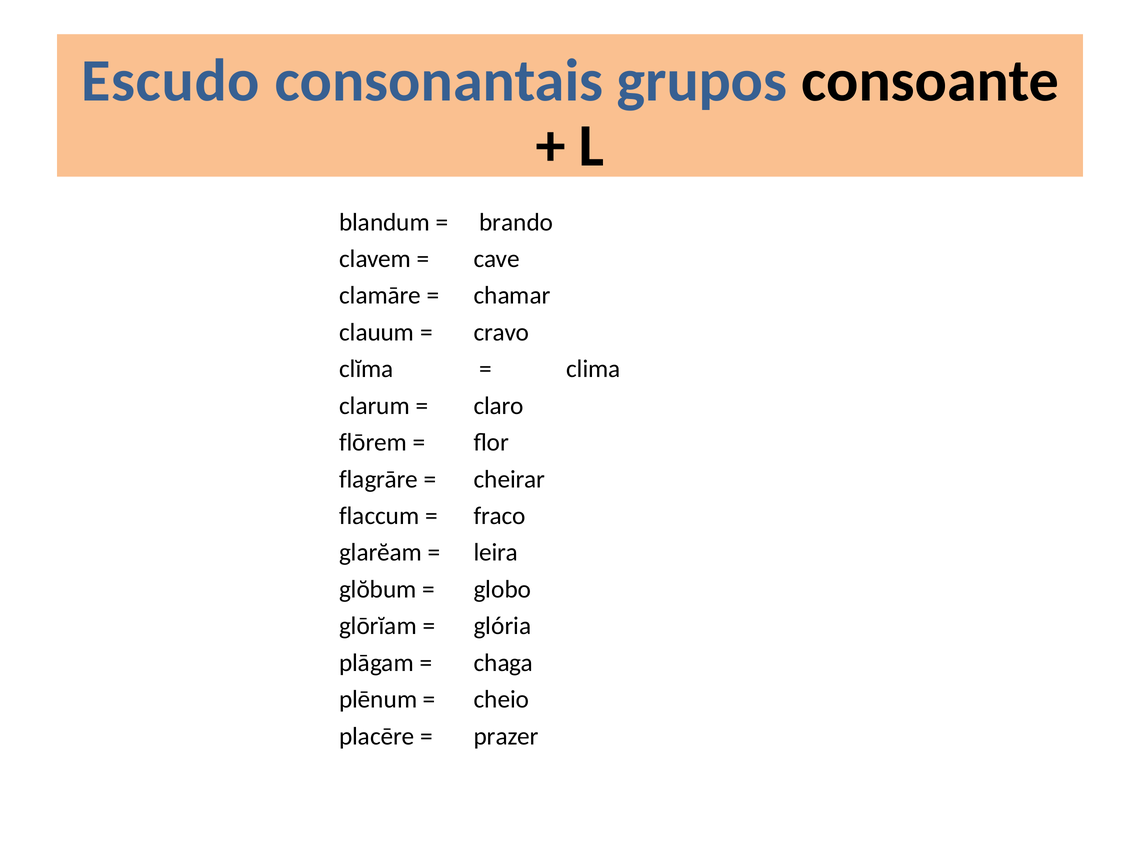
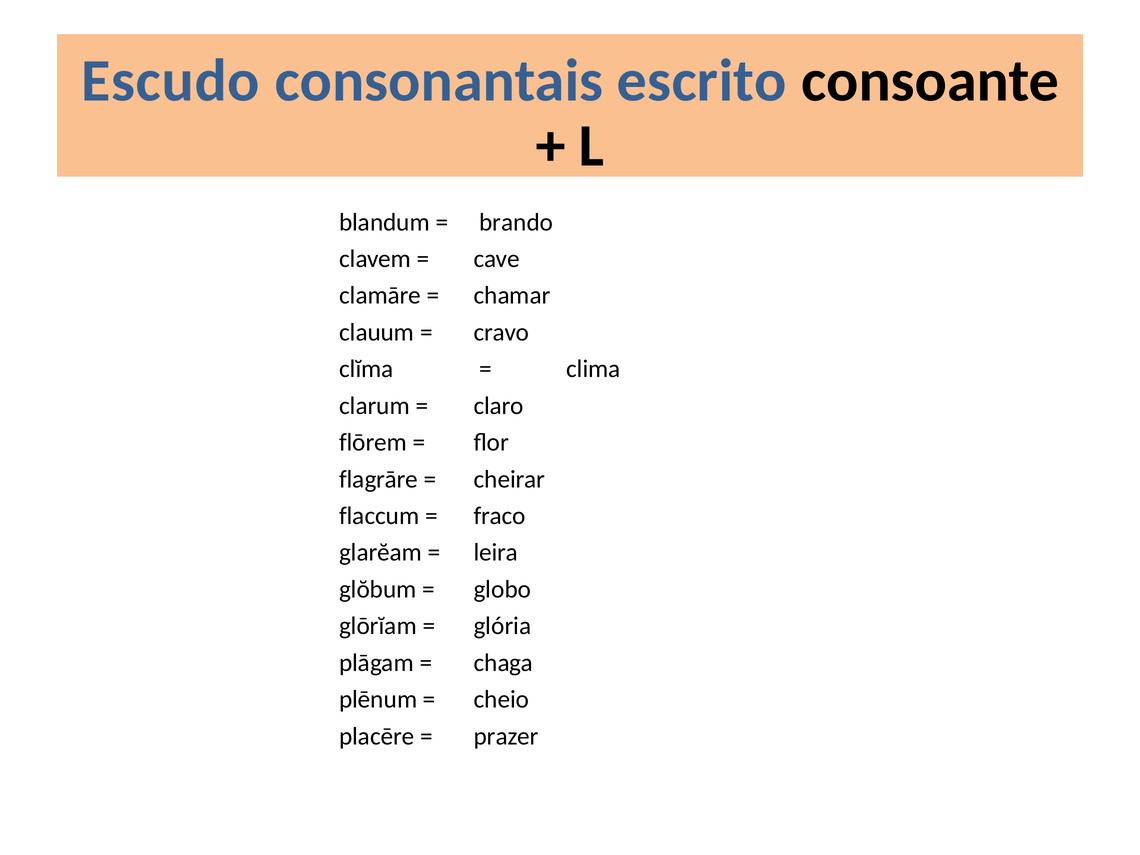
grupos: grupos -> escrito
